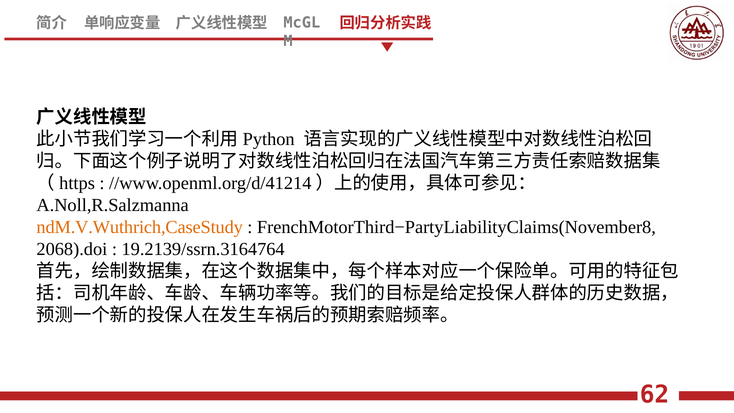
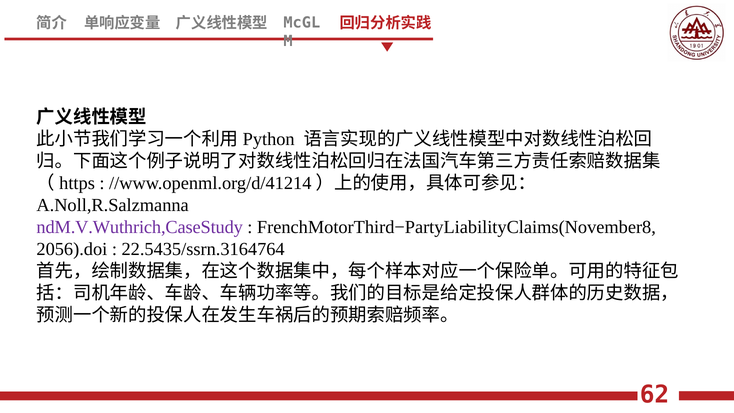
ndM.V.Wuthrich,CaseStudy colour: orange -> purple
2068).doi: 2068).doi -> 2056).doi
19.2139/ssrn.3164764: 19.2139/ssrn.3164764 -> 22.5435/ssrn.3164764
